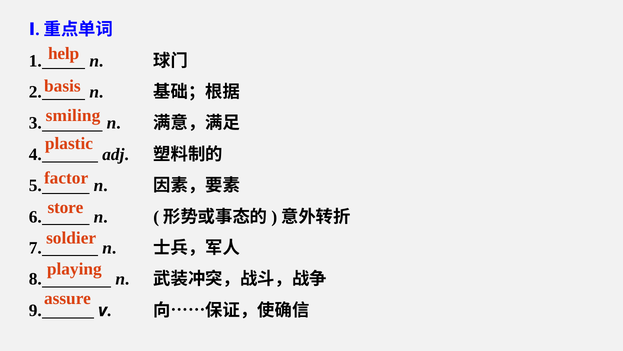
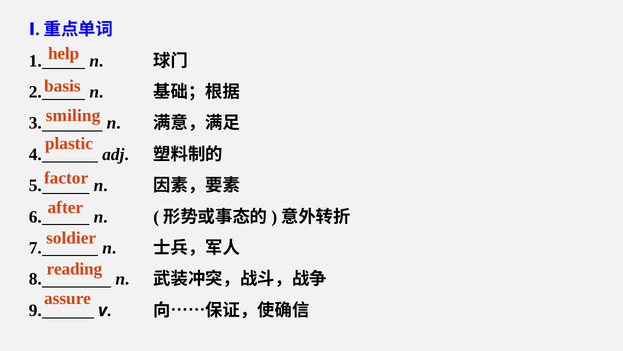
store: store -> after
playing: playing -> reading
